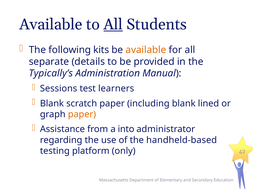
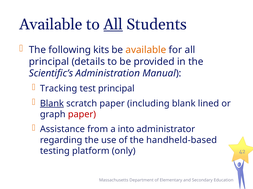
separate at (49, 62): separate -> principal
Typically’s: Typically’s -> Scientific’s
Sessions: Sessions -> Tracking
test learners: learners -> principal
Blank at (52, 104) underline: none -> present
paper at (82, 115) colour: orange -> red
